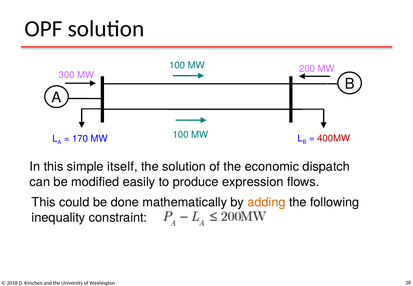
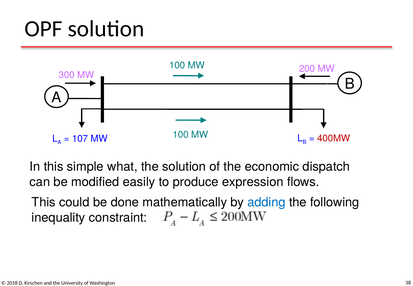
170: 170 -> 107
itself: itself -> what
adding colour: orange -> blue
